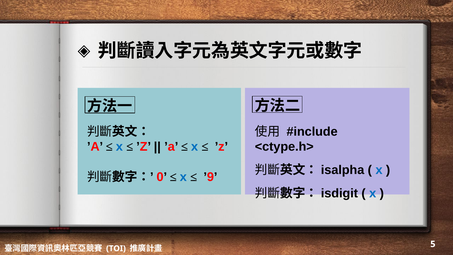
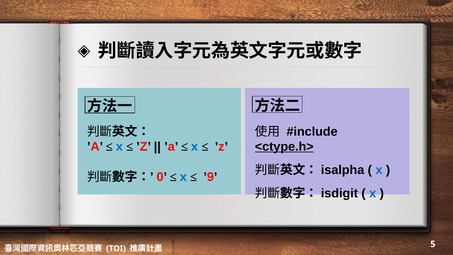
<ctype.h> underline: none -> present
